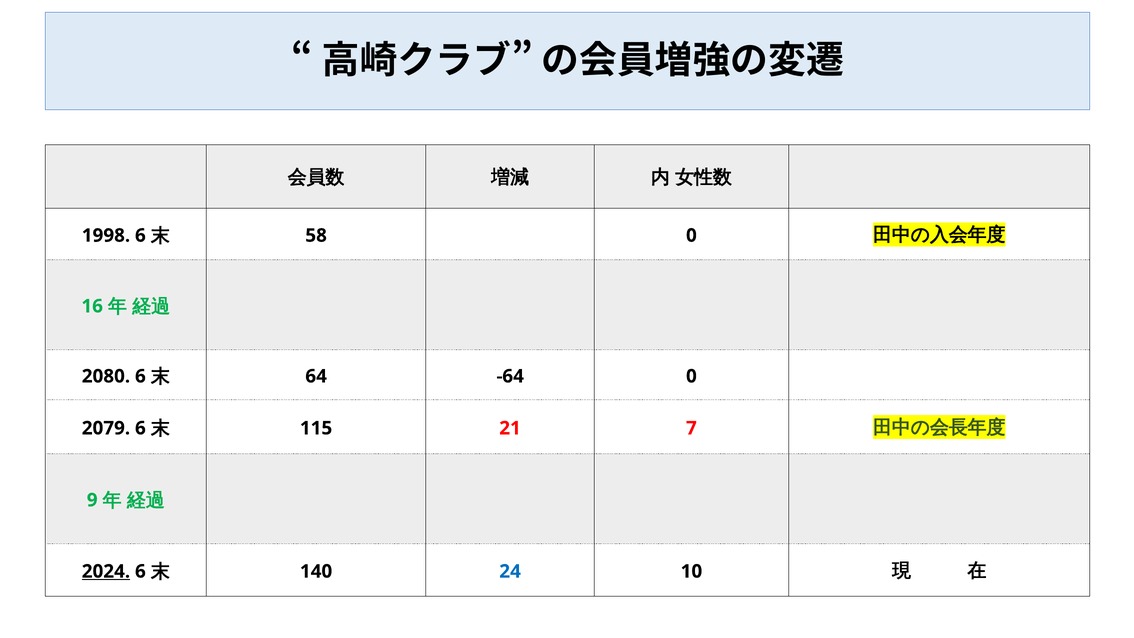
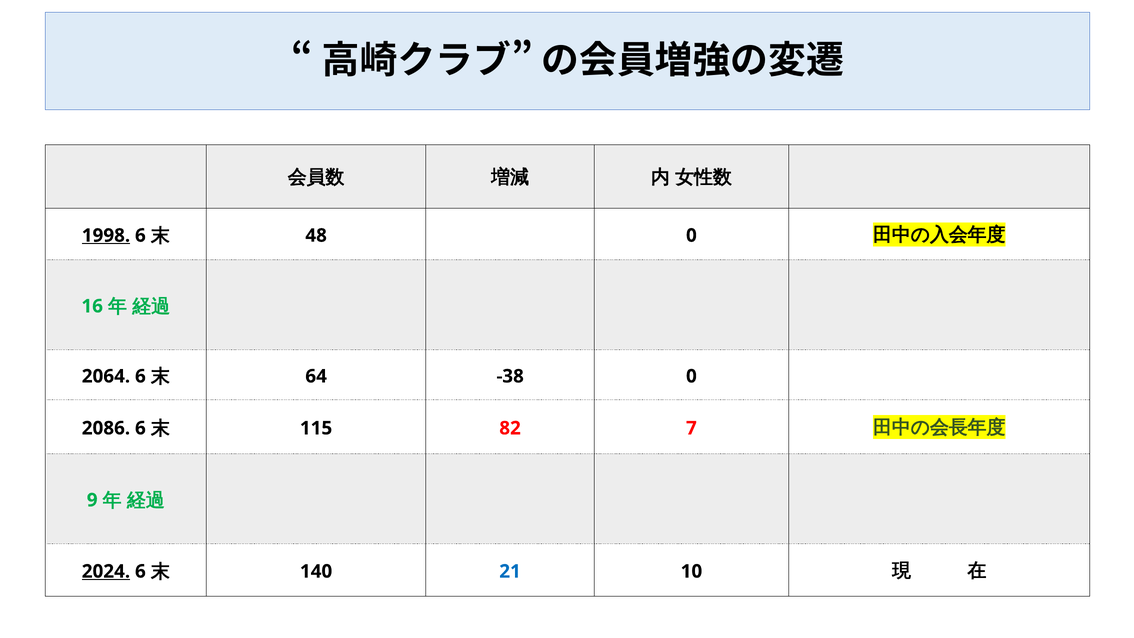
1998 underline: none -> present
58: 58 -> 48
2080: 2080 -> 2064
-64: -64 -> -38
2079: 2079 -> 2086
21: 21 -> 82
24: 24 -> 21
